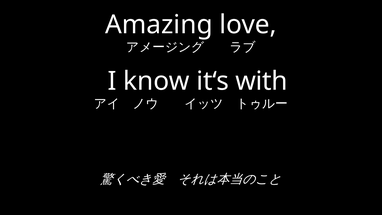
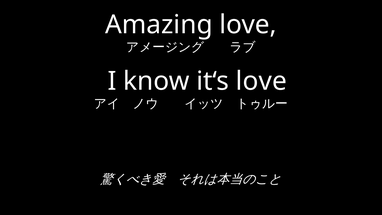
it‘s with: with -> love
